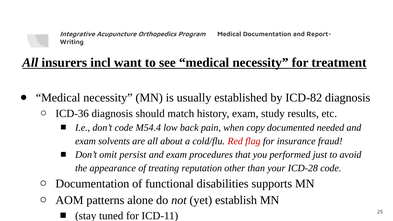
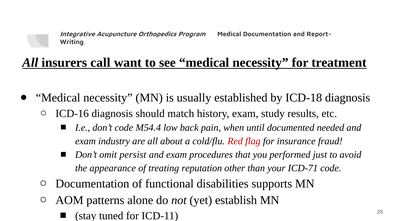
incl: incl -> call
ICD-82: ICD-82 -> ICD-18
ICD-36: ICD-36 -> ICD-16
copy: copy -> until
solvents: solvents -> industry
ICD-28: ICD-28 -> ICD-71
